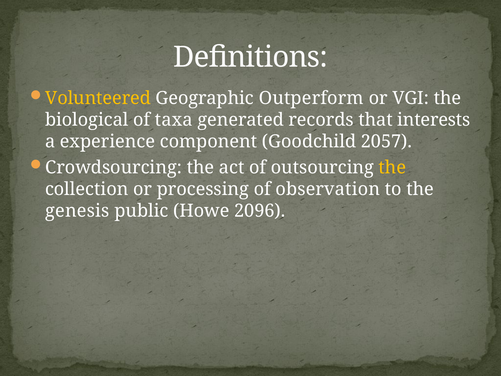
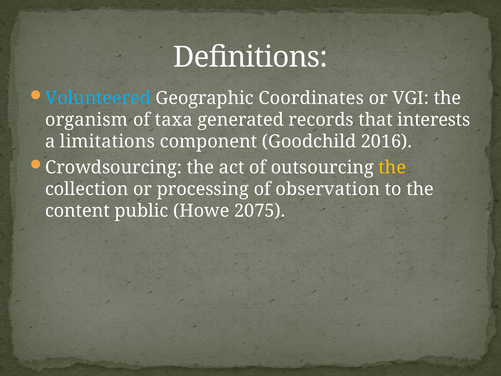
Volunteered colour: yellow -> light blue
Outperform: Outperform -> Coordinates
biological: biological -> organism
experience: experience -> limitations
2057: 2057 -> 2016
genesis: genesis -> content
2096: 2096 -> 2075
